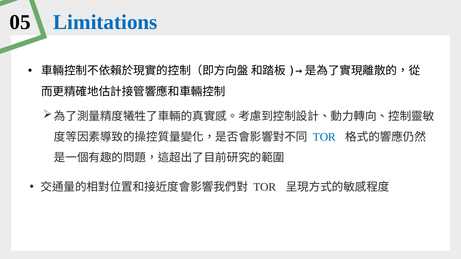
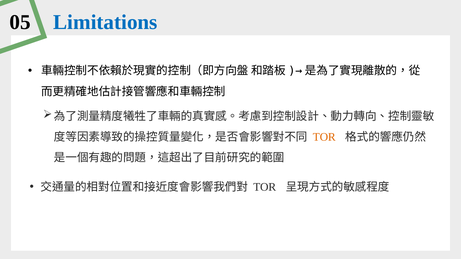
TOR at (324, 137) colour: blue -> orange
